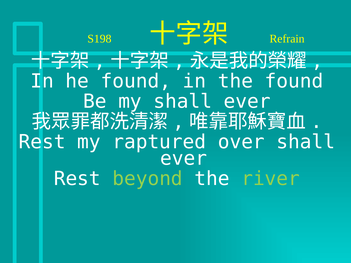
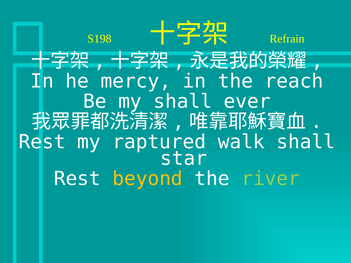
he found: found -> mercy
the found: found -> reach
over: over -> walk
ever at (184, 159): ever -> star
beyond colour: light green -> yellow
